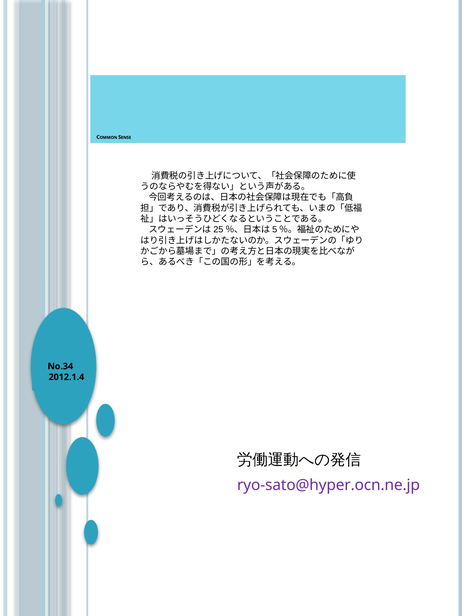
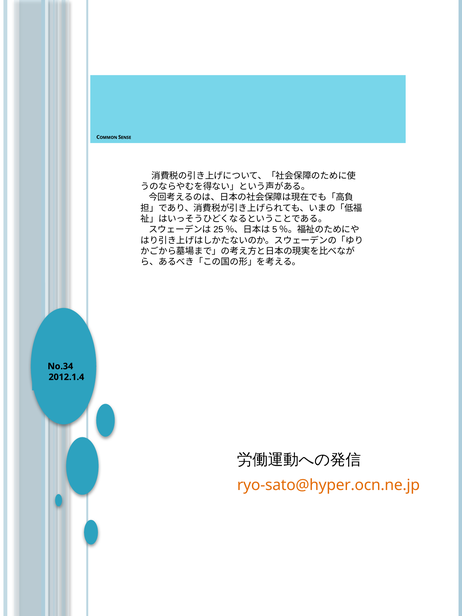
ryo-sato@hyper.ocn.ne.jp colour: purple -> orange
